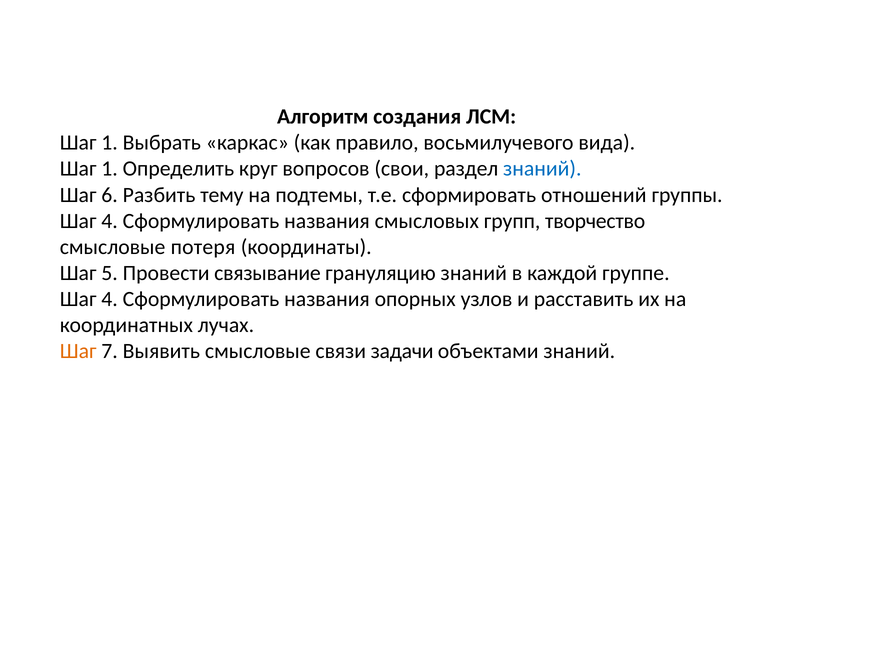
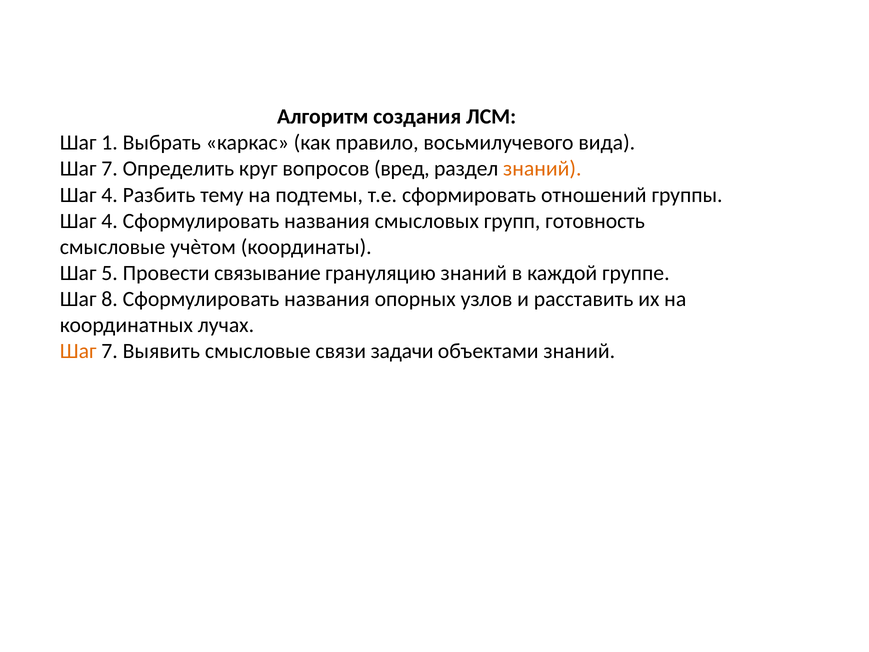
1 at (110, 169): 1 -> 7
свои: свои -> вред
знаний at (542, 169) colour: blue -> orange
6 at (110, 195): 6 -> 4
творчество: творчество -> готовность
потеря: потеря -> учѐтом
4 at (110, 299): 4 -> 8
